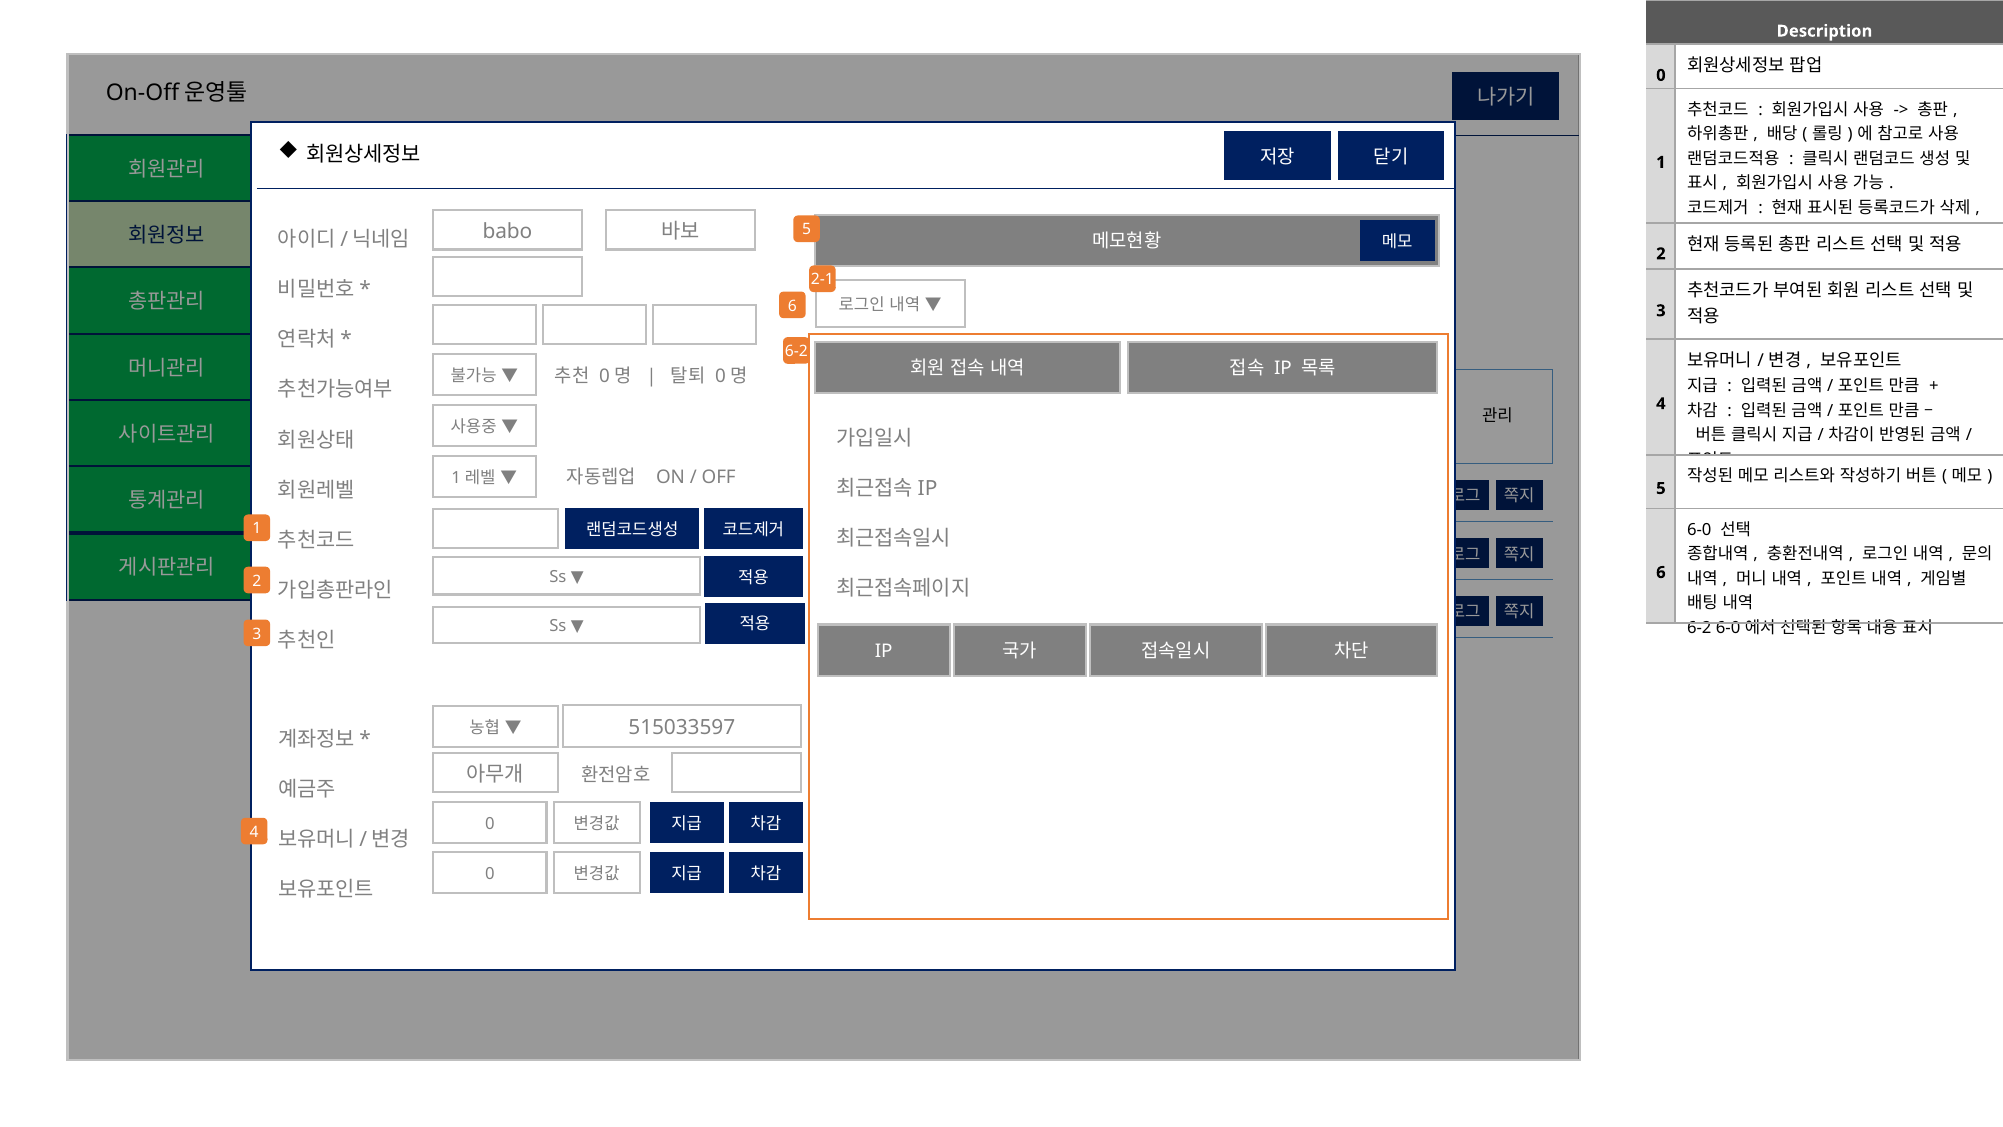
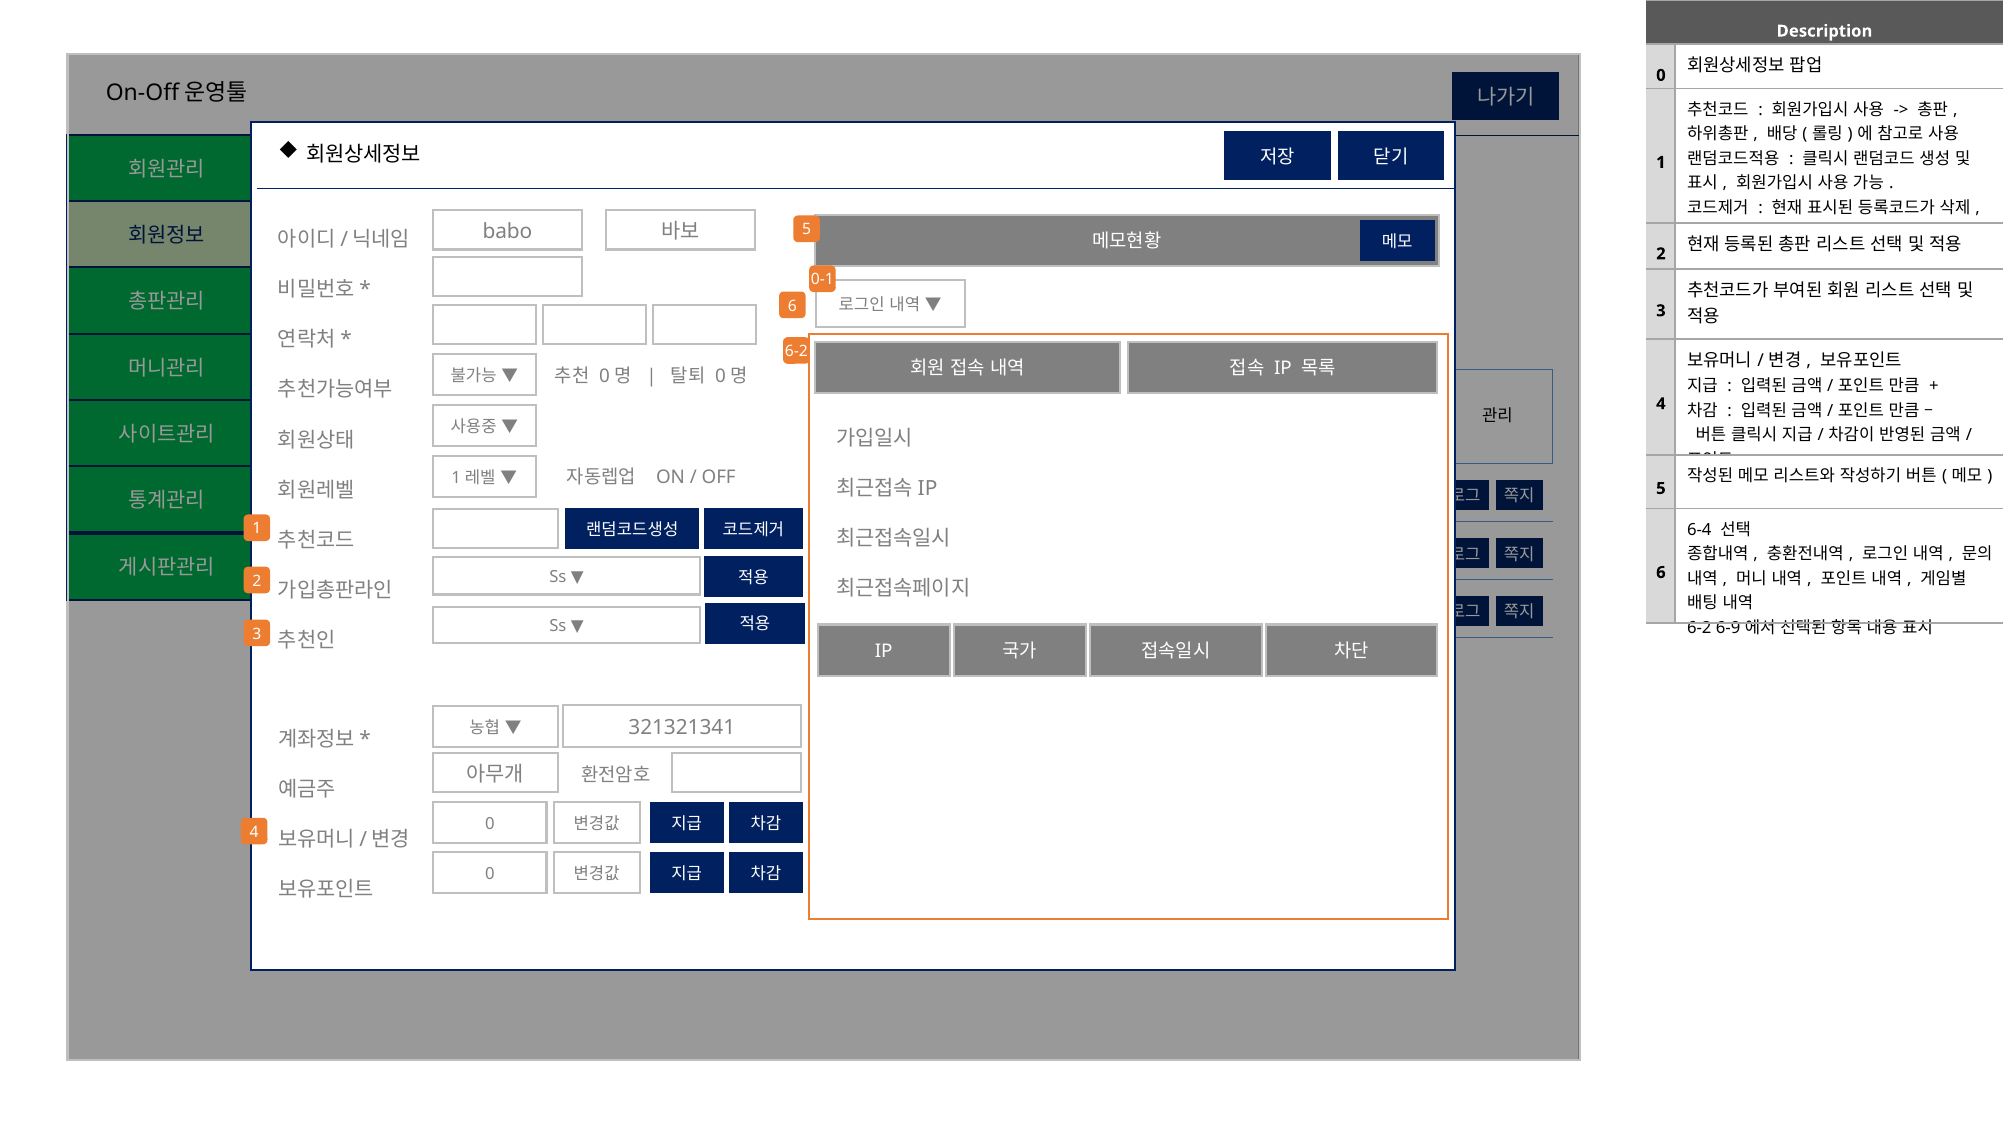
2-1: 2-1 -> 0-1
6-0 at (1699, 530): 6-0 -> 6-4
6-2 6-0: 6-0 -> 6-9
515033597: 515033597 -> 321321341
